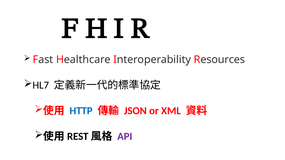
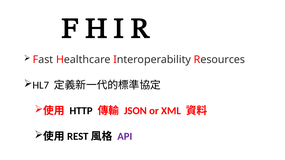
HTTP colour: blue -> black
